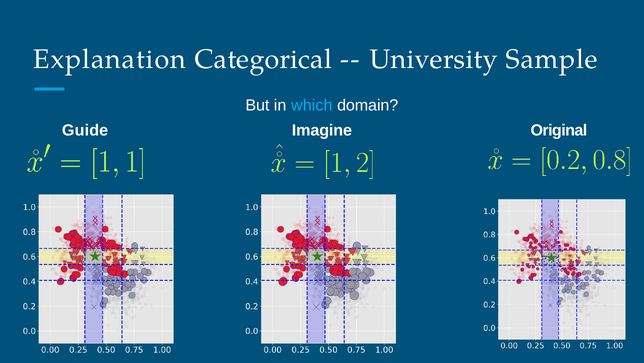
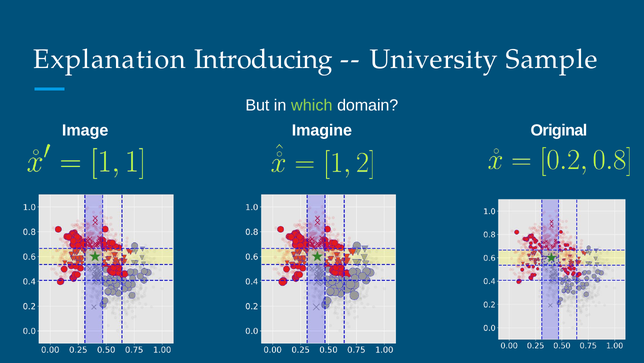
Categorical: Categorical -> Introducing
which colour: light blue -> light green
Guide: Guide -> Image
